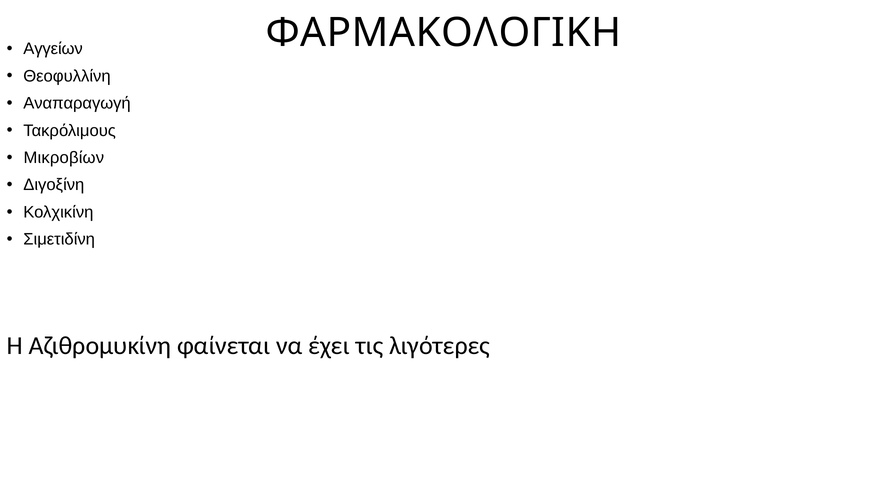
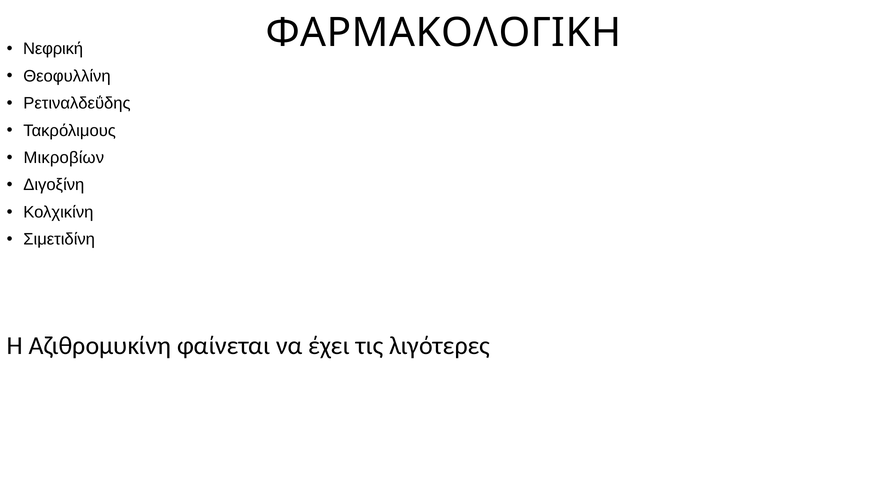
Αγγείων: Αγγείων -> Νεφρική
Αναπαραγωγή: Αναπαραγωγή -> Ρετιναλδεΰδης
